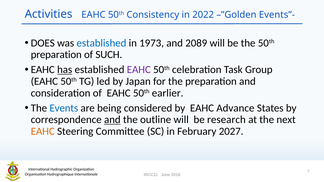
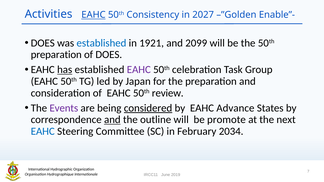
EAHC at (93, 15) underline: none -> present
2022: 2022 -> 2027
Events”-: Events”- -> Enable”-
1973: 1973 -> 1921
2089: 2089 -> 2099
of SUCH: SUCH -> DOES
earlier: earlier -> review
Events colour: blue -> purple
considered underline: none -> present
research: research -> promote
EAHC at (43, 131) colour: orange -> blue
2027: 2027 -> 2034
